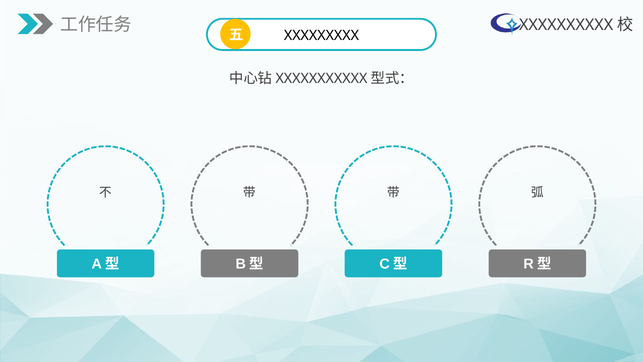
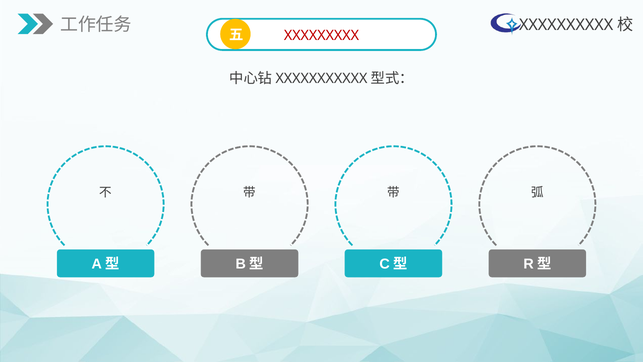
XXXXXXXXX colour: black -> red
